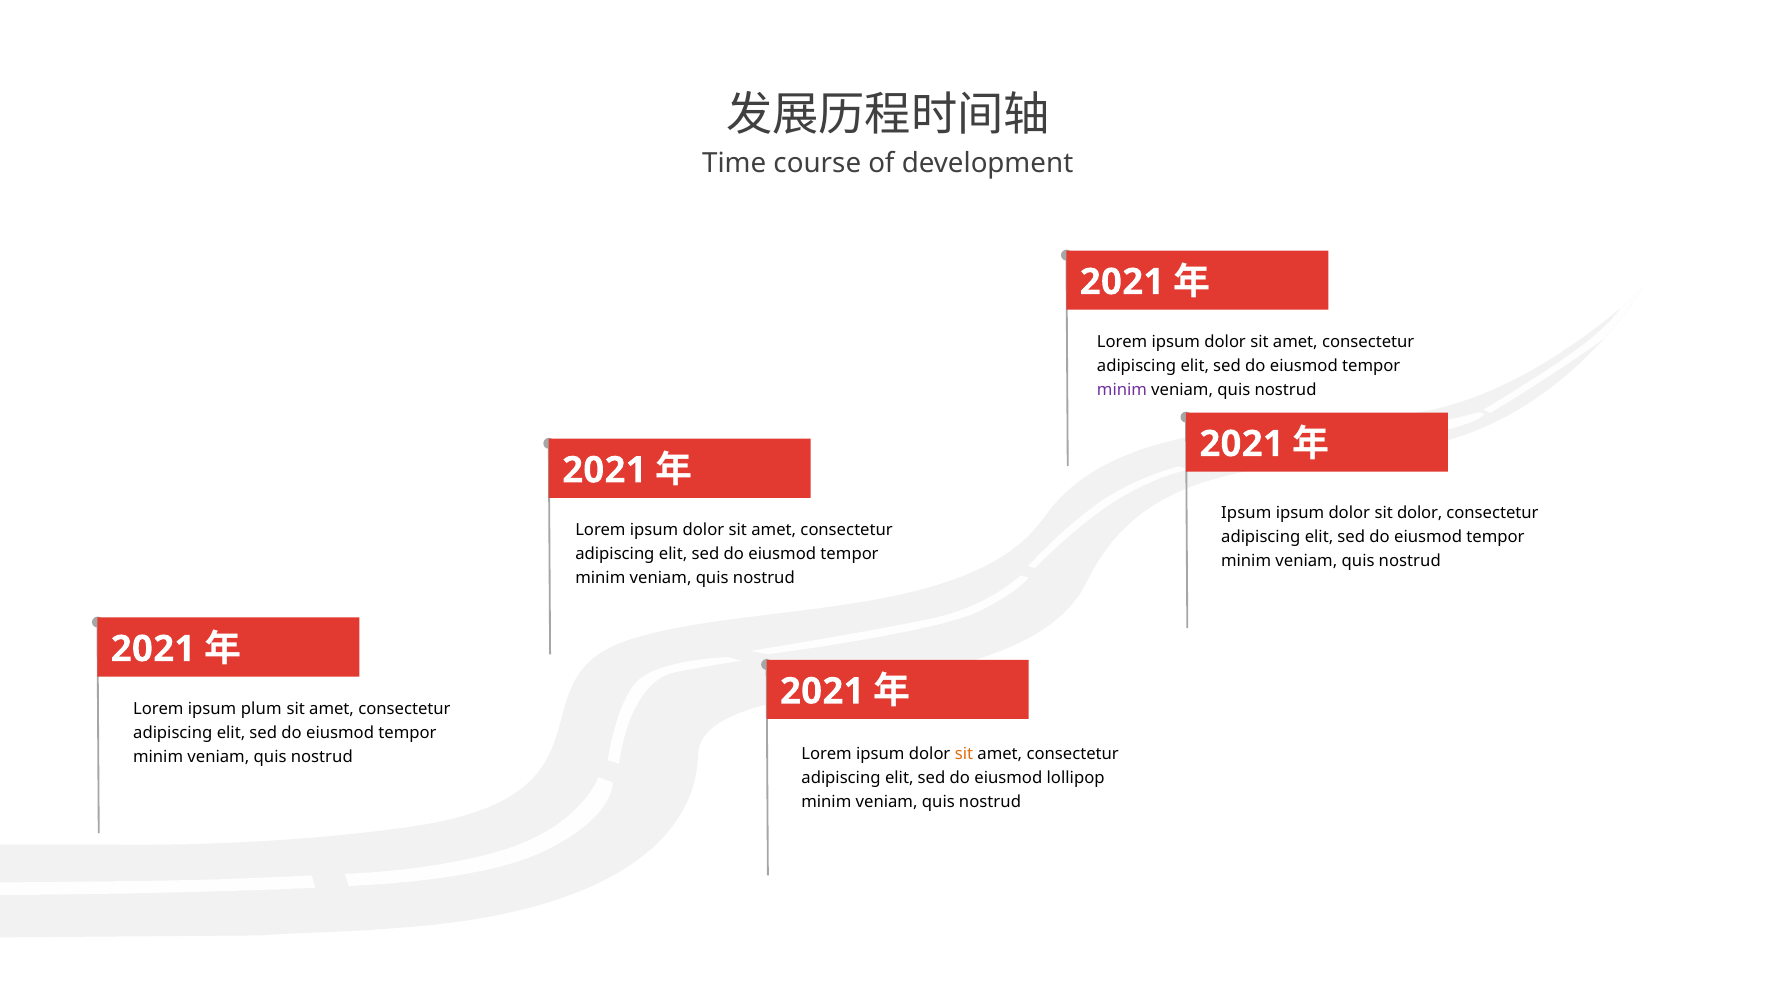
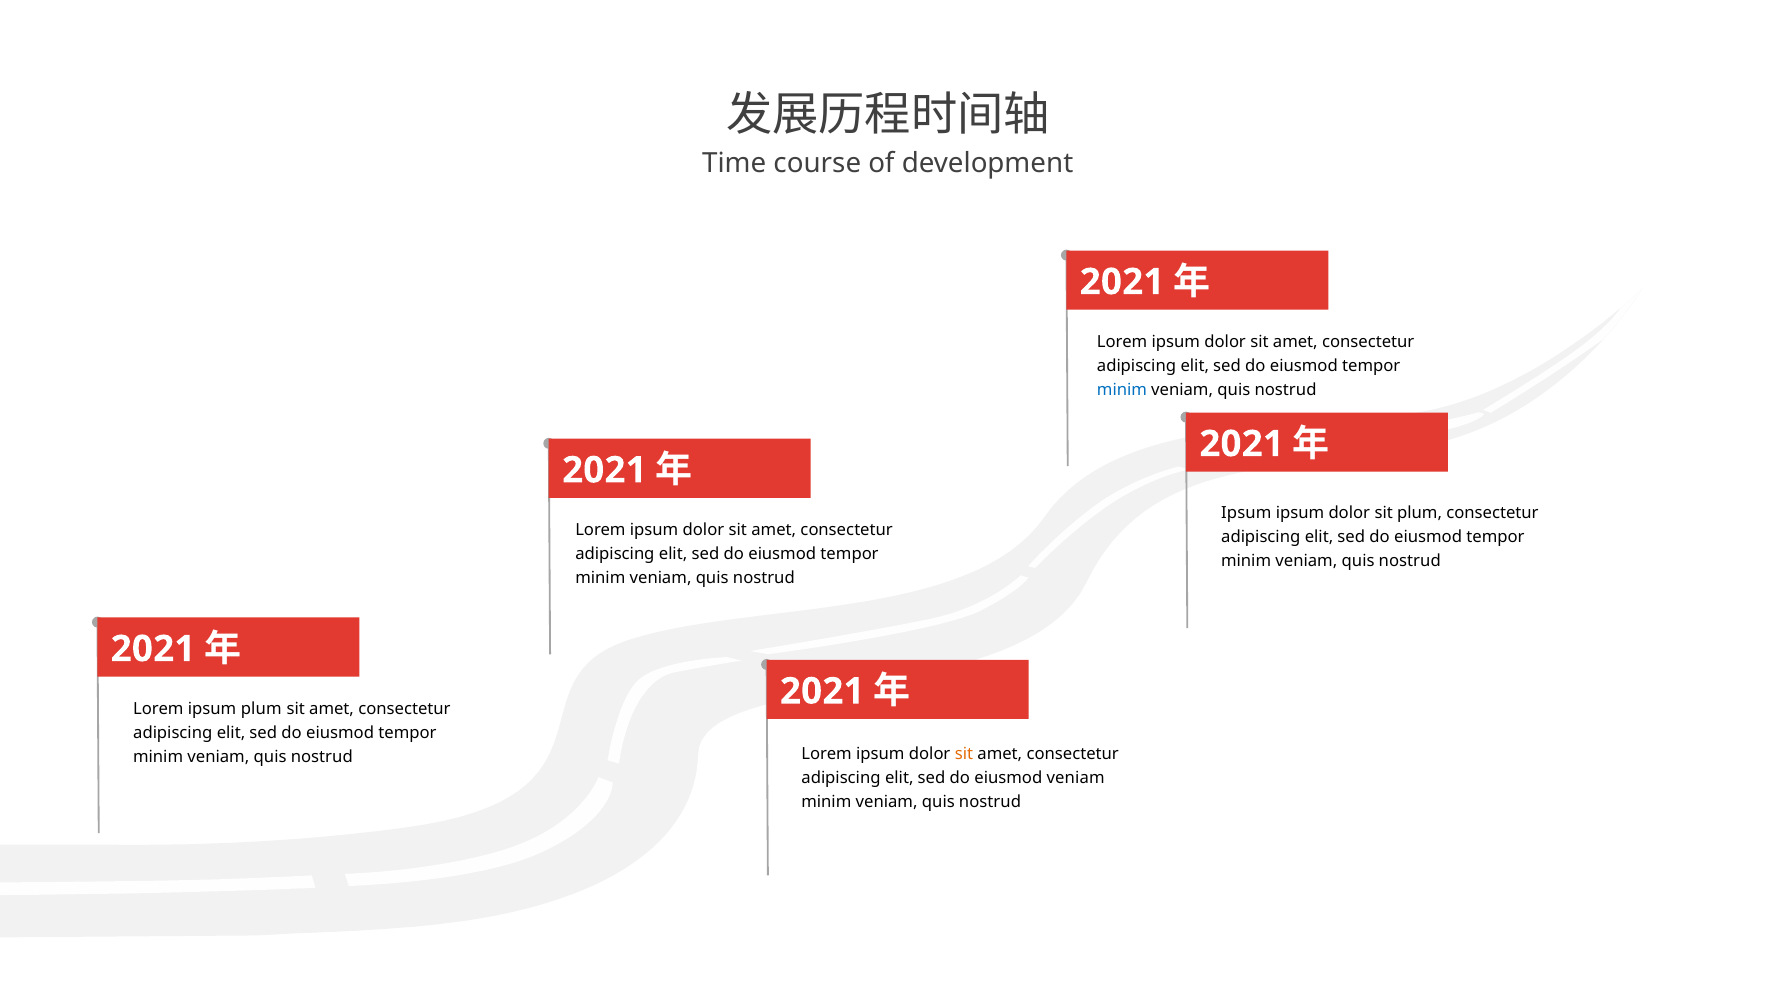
minim at (1122, 390) colour: purple -> blue
sit dolor: dolor -> plum
eiusmod lollipop: lollipop -> veniam
